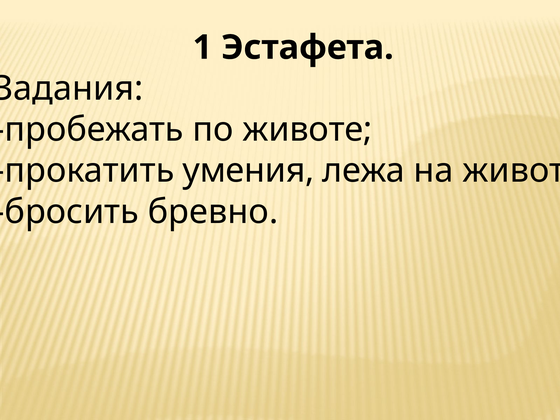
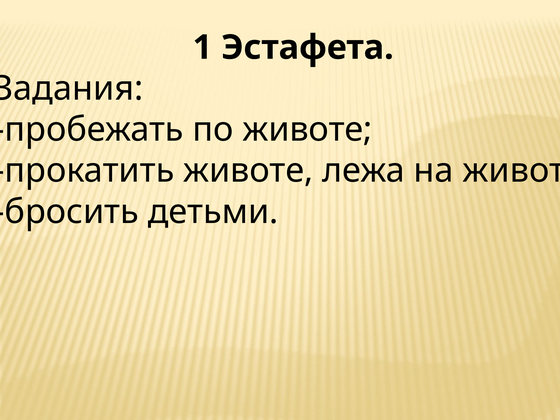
умения at (248, 171): умения -> животе
бревно: бревно -> детьми
